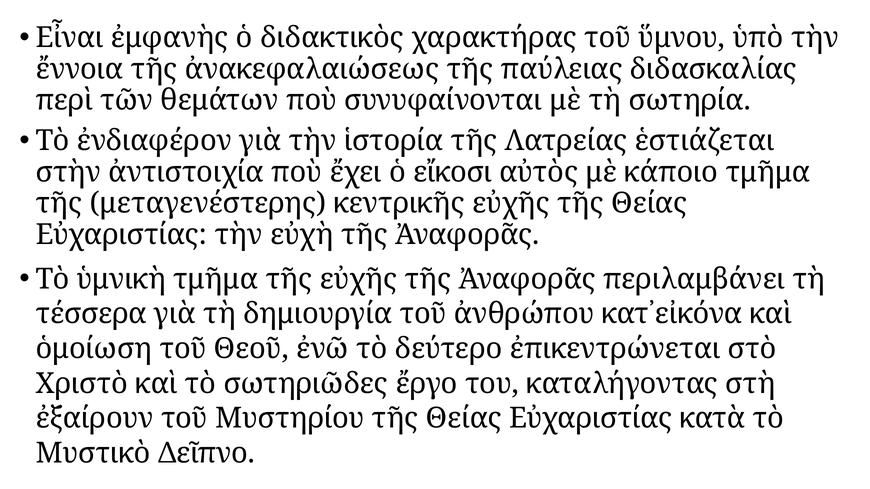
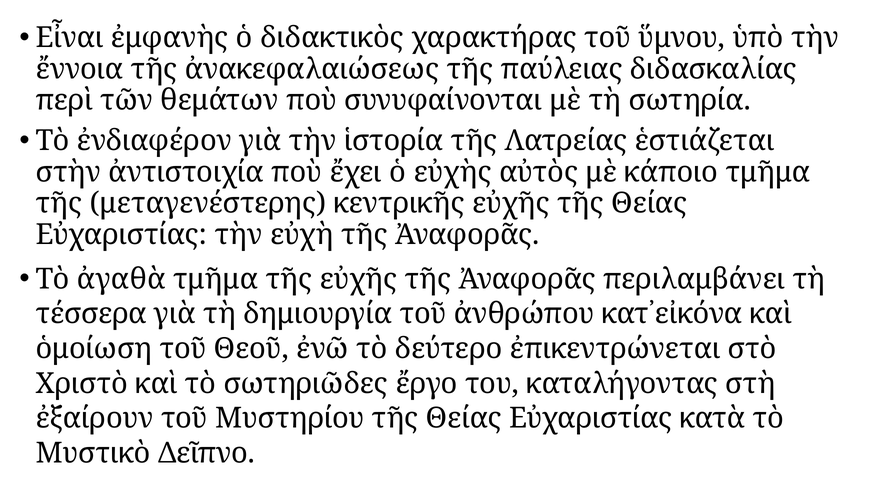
εἴκοσι: εἴκοσι -> εὐχὴς
ὑμνικὴ: ὑμνικὴ -> ἀγαθὰ
